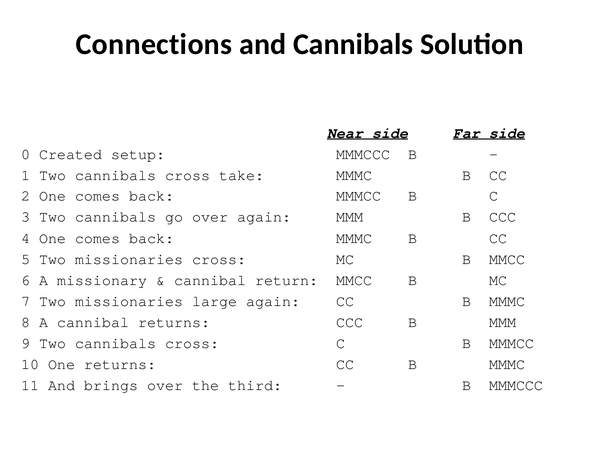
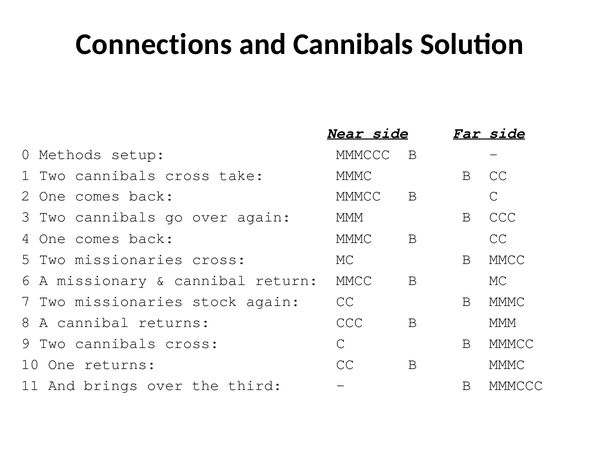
Created: Created -> Methods
large: large -> stock
